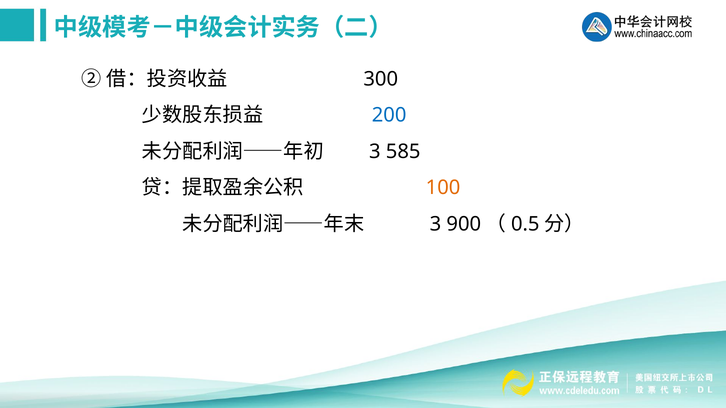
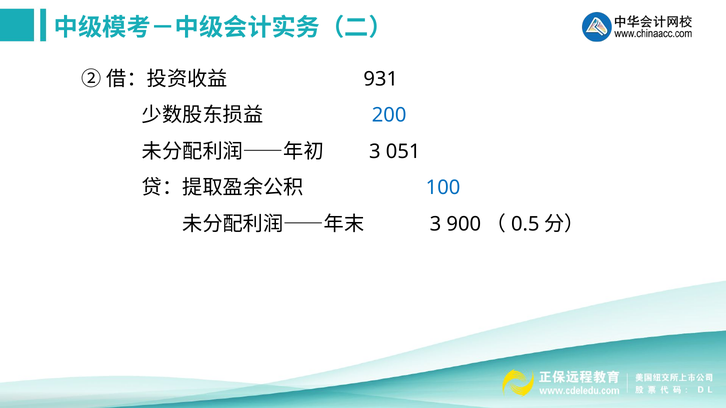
300: 300 -> 931
585: 585 -> 051
100 colour: orange -> blue
